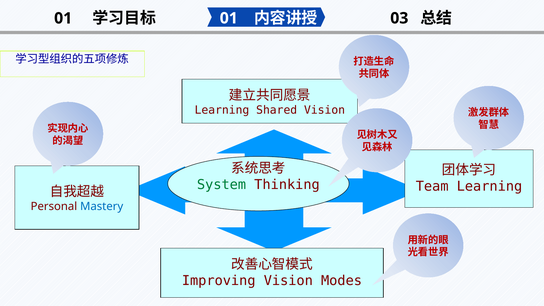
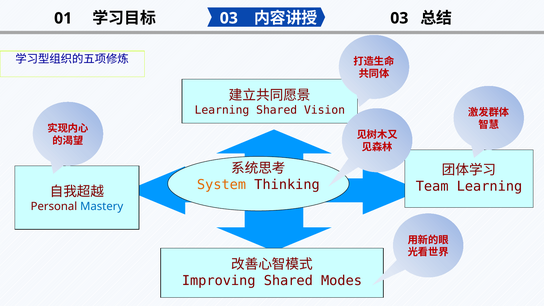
01 at (229, 18): 01 -> 03
System colour: green -> orange
Improving Vision: Vision -> Shared
